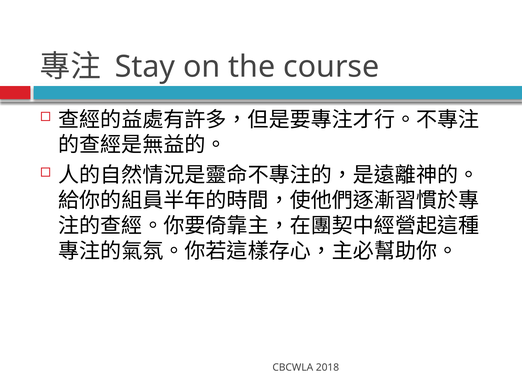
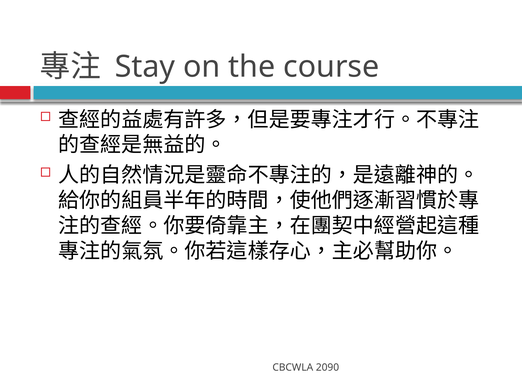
2018: 2018 -> 2090
